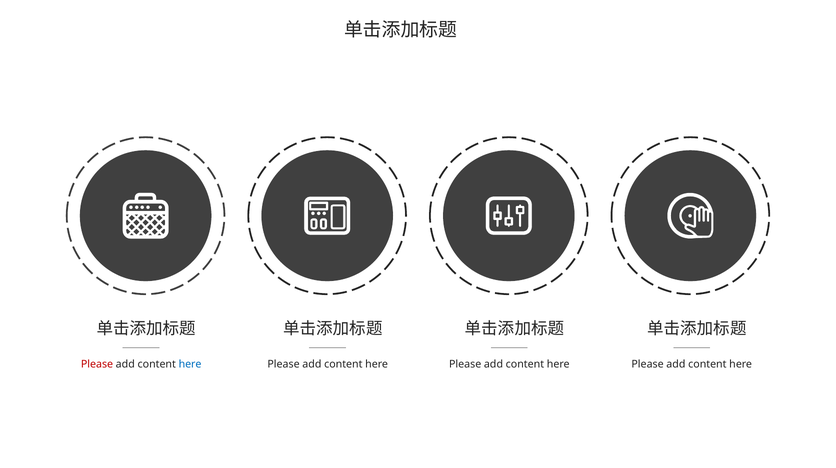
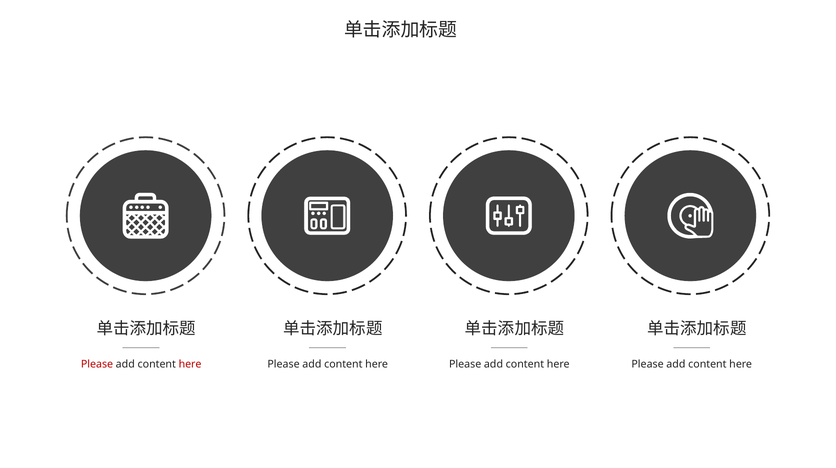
here at (190, 365) colour: blue -> red
